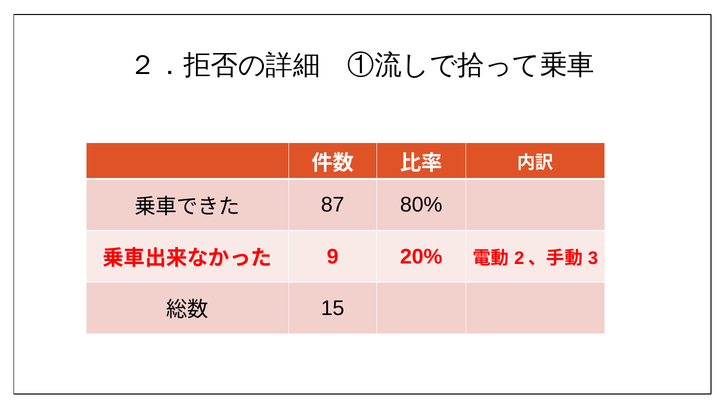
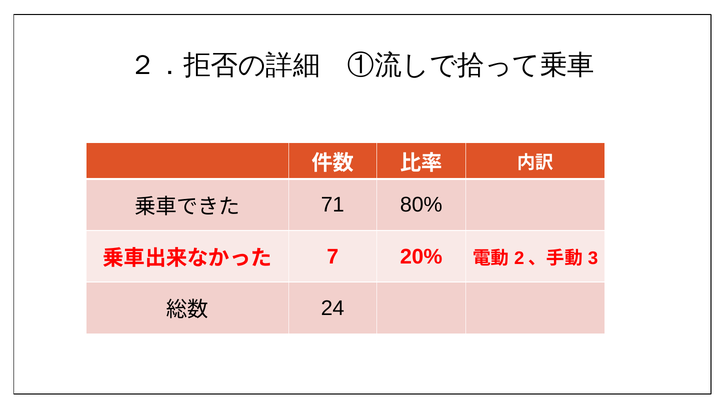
87: 87 -> 71
9: 9 -> 7
15: 15 -> 24
